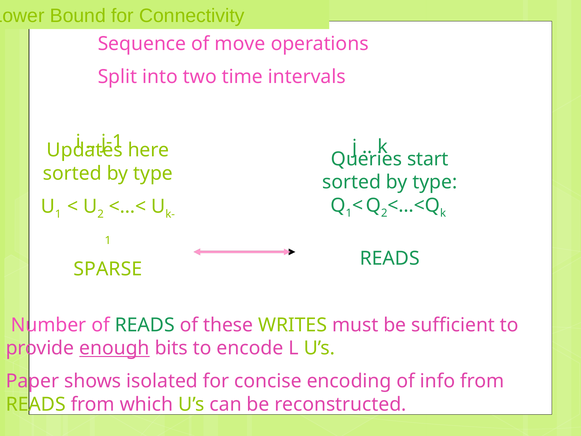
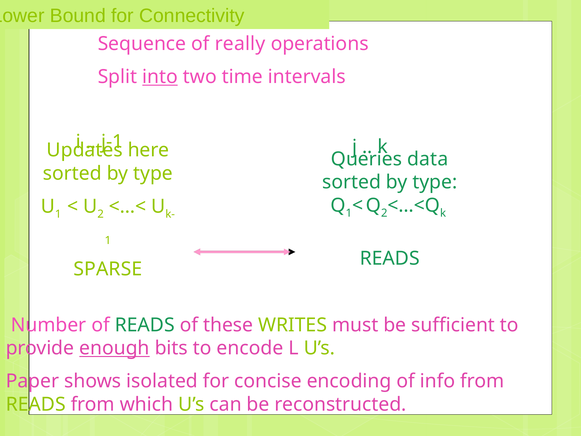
move: move -> really
into underline: none -> present
start: start -> data
